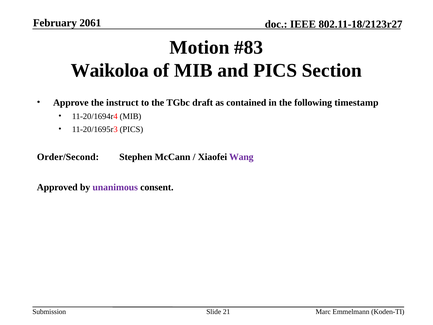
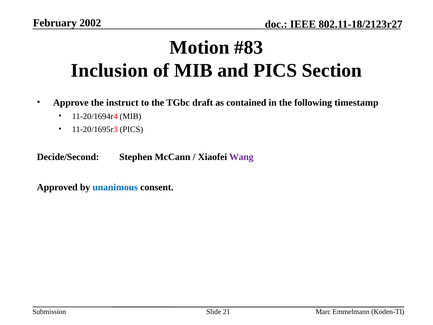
2061: 2061 -> 2002
Waikoloa: Waikoloa -> Inclusion
Order/Second: Order/Second -> Decide/Second
unanimous colour: purple -> blue
